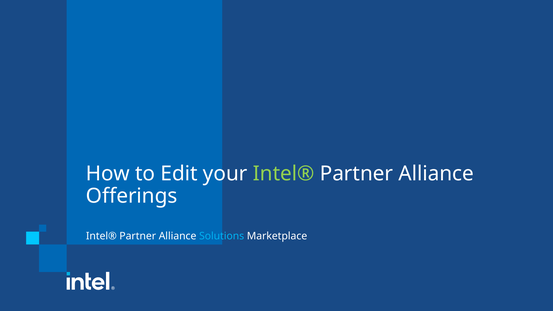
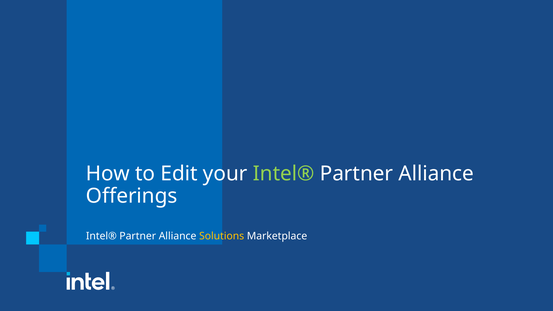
Solutions colour: light blue -> yellow
